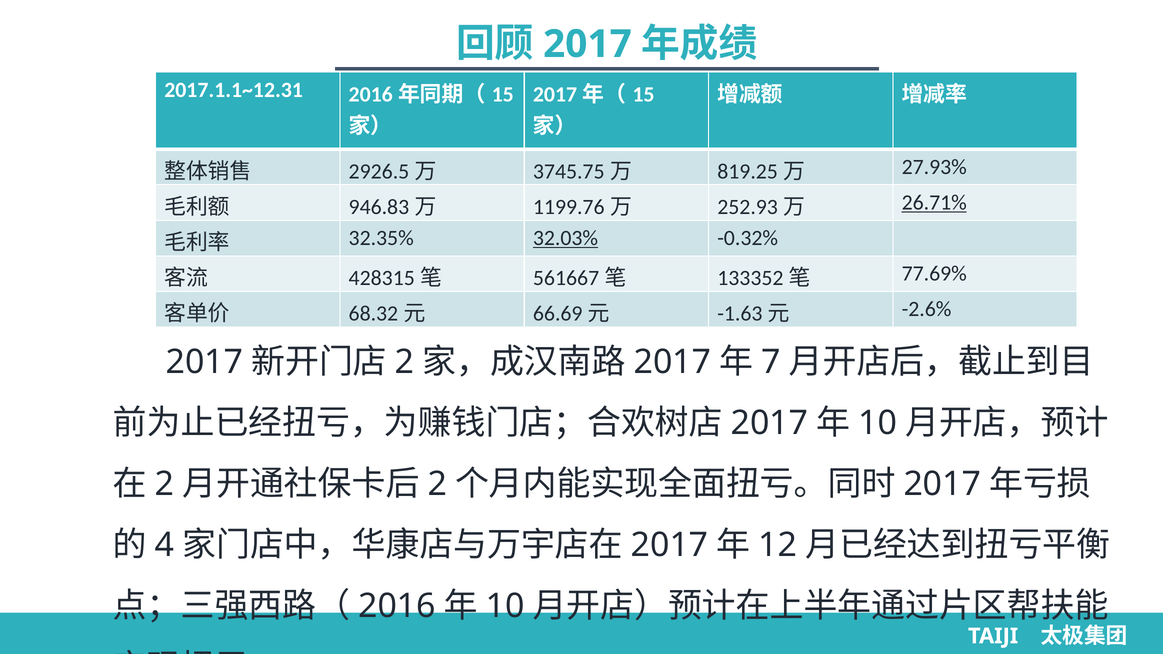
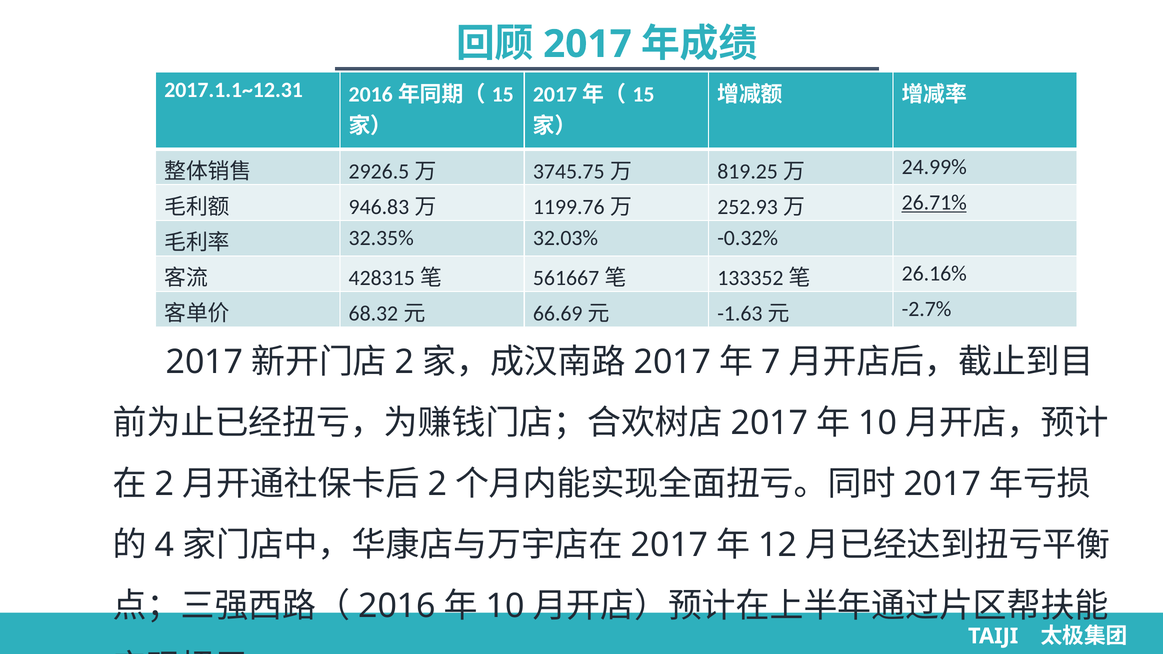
27.93%: 27.93% -> 24.99%
32.03% underline: present -> none
77.69%: 77.69% -> 26.16%
-2.6%: -2.6% -> -2.7%
